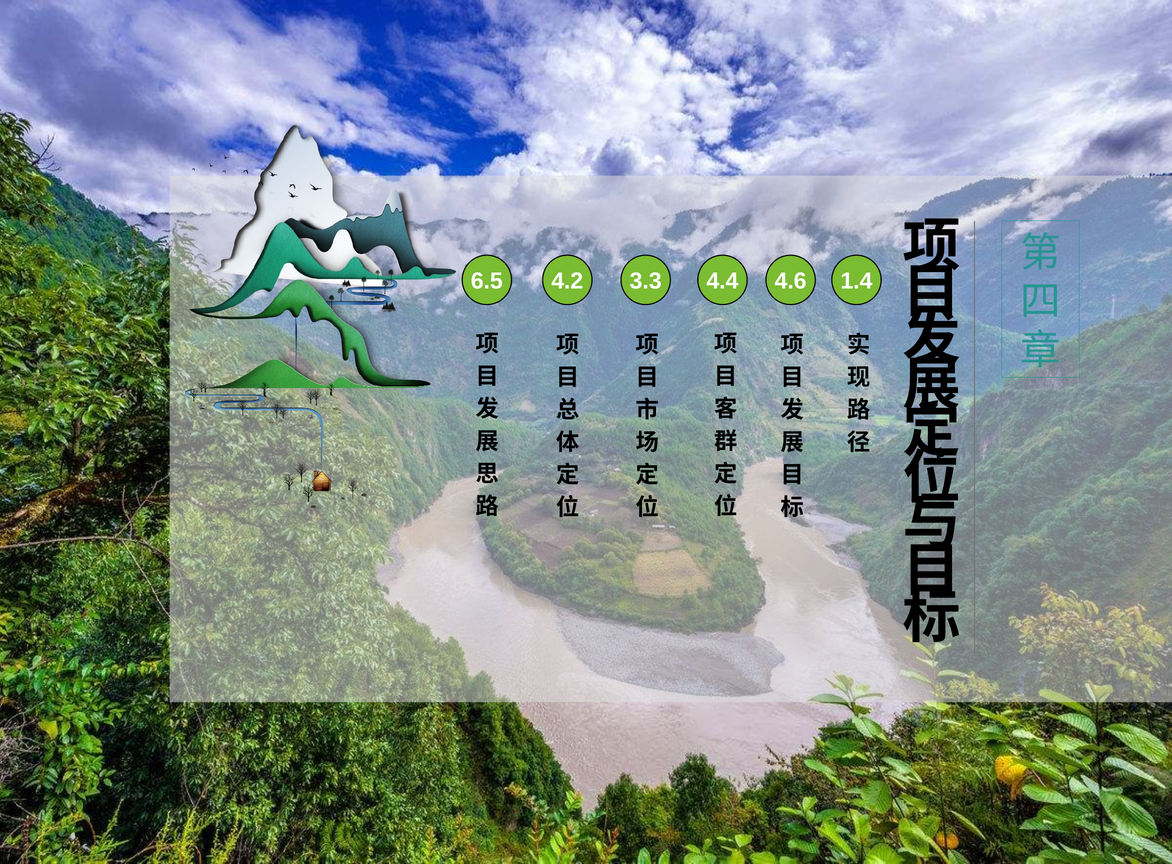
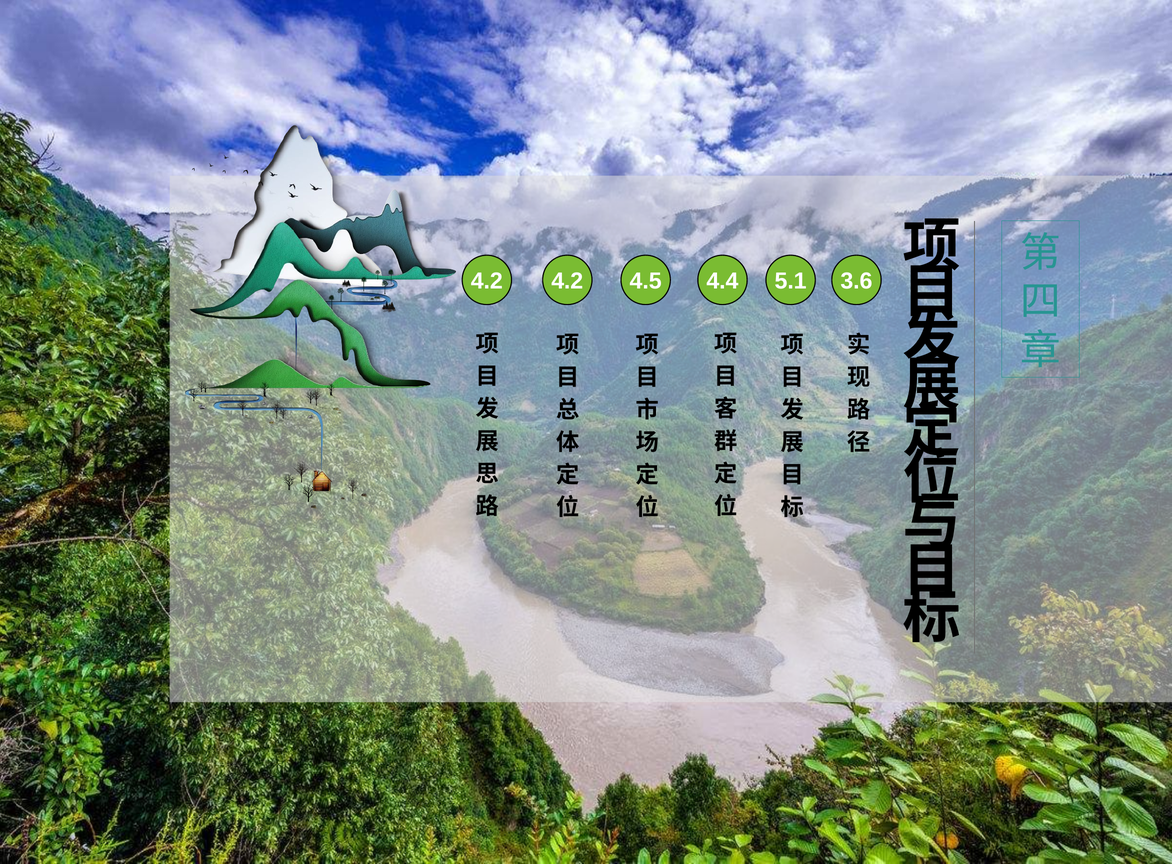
6.5 at (487, 281): 6.5 -> 4.2
3.3: 3.3 -> 4.5
4.6: 4.6 -> 5.1
1.4: 1.4 -> 3.6
